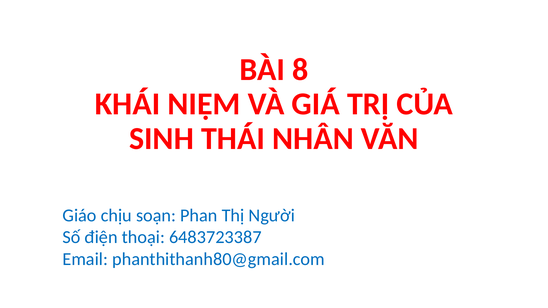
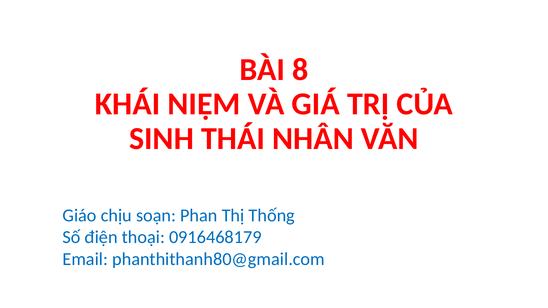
Người: Người -> Thống
6483723387: 6483723387 -> 0916468179
